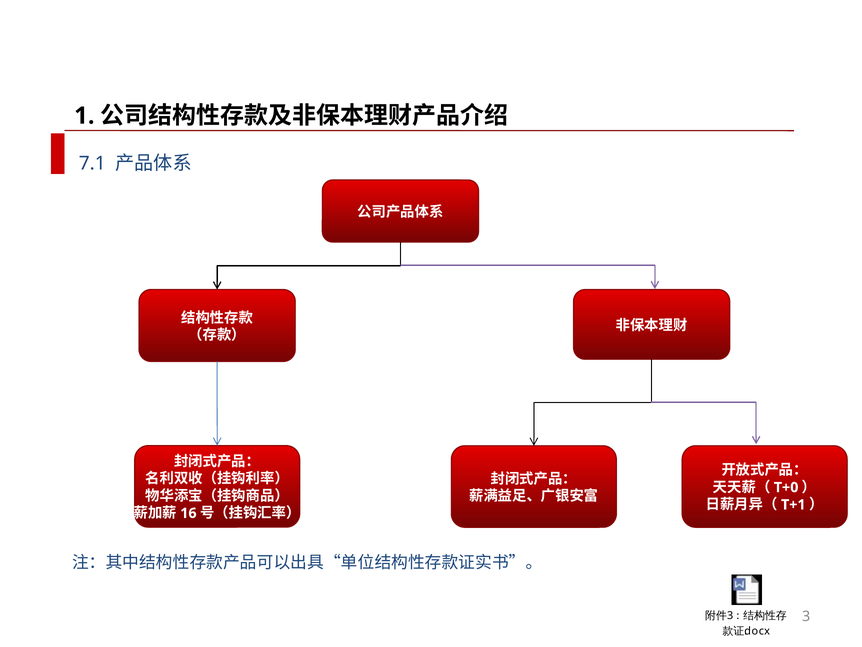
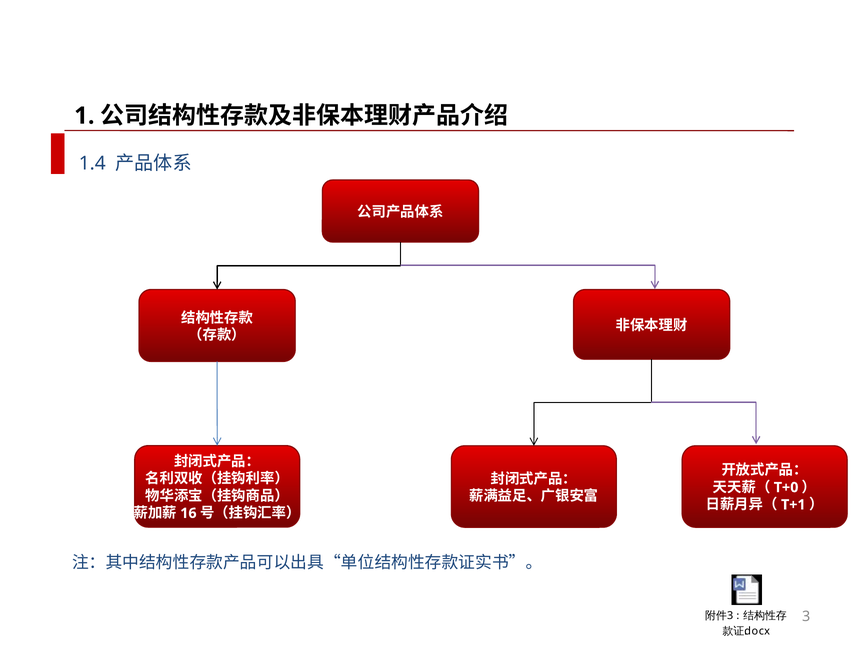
7.1: 7.1 -> 1.4
